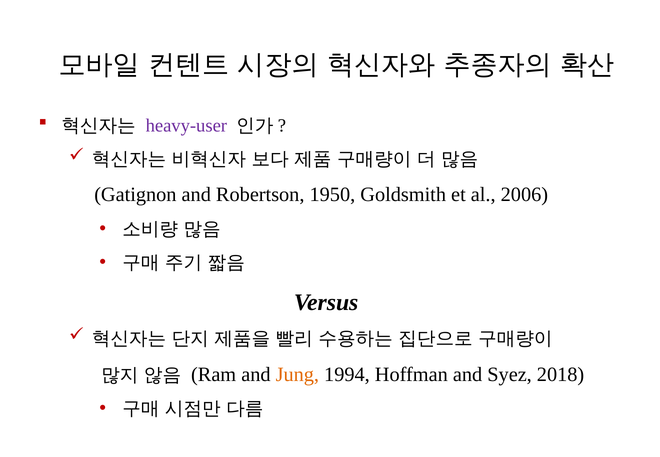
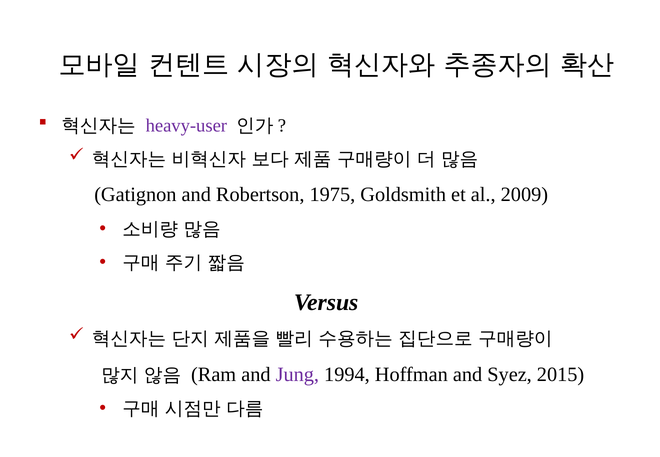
1950: 1950 -> 1975
2006: 2006 -> 2009
Jung colour: orange -> purple
2018: 2018 -> 2015
